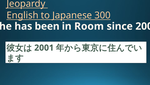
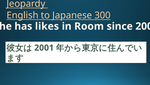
been: been -> likes
